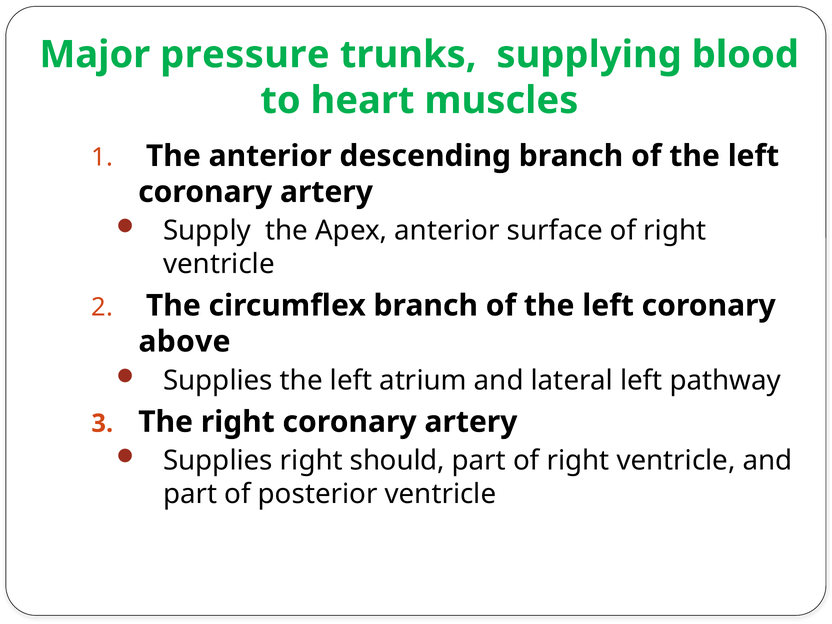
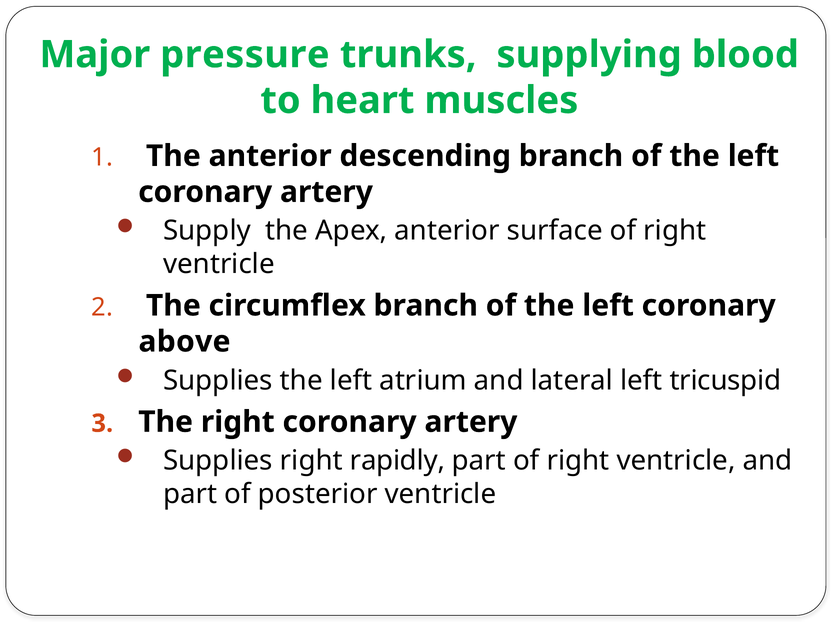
pathway: pathway -> tricuspid
should: should -> rapidly
